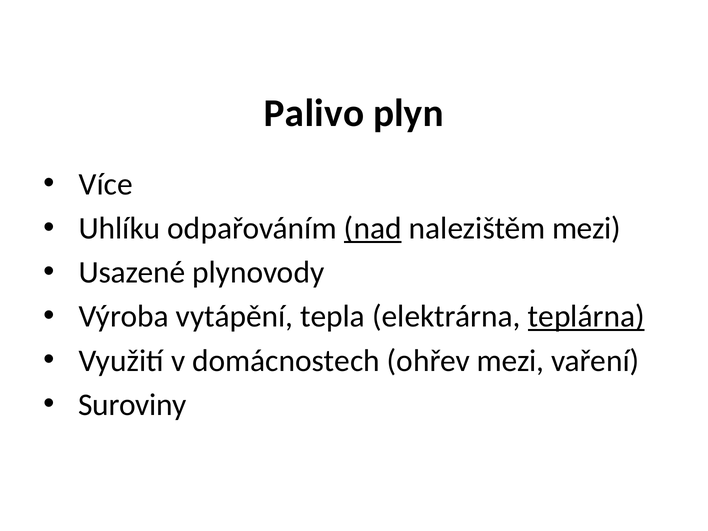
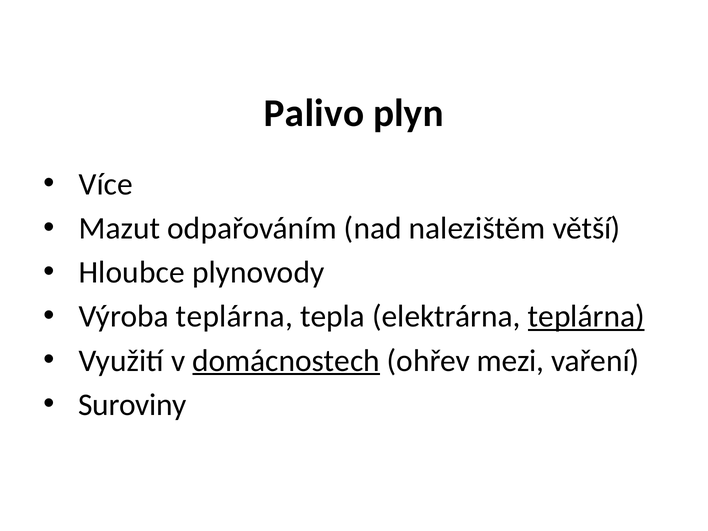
Uhlíku: Uhlíku -> Mazut
nad underline: present -> none
nalezištěm mezi: mezi -> větší
Usazené: Usazené -> Hloubce
Výroba vytápění: vytápění -> teplárna
domácnostech underline: none -> present
